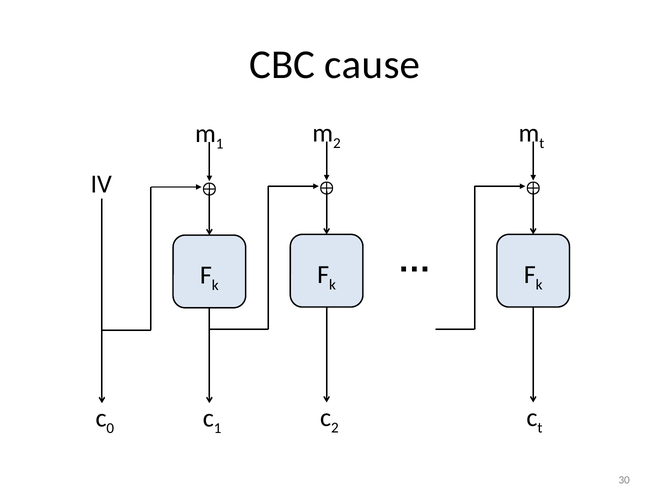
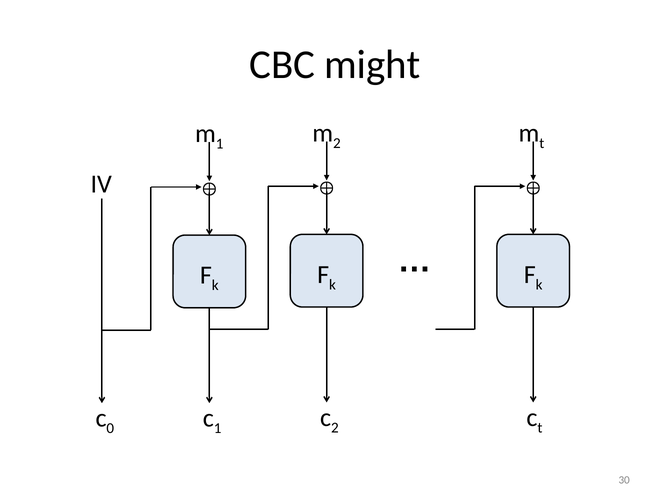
cause: cause -> might
